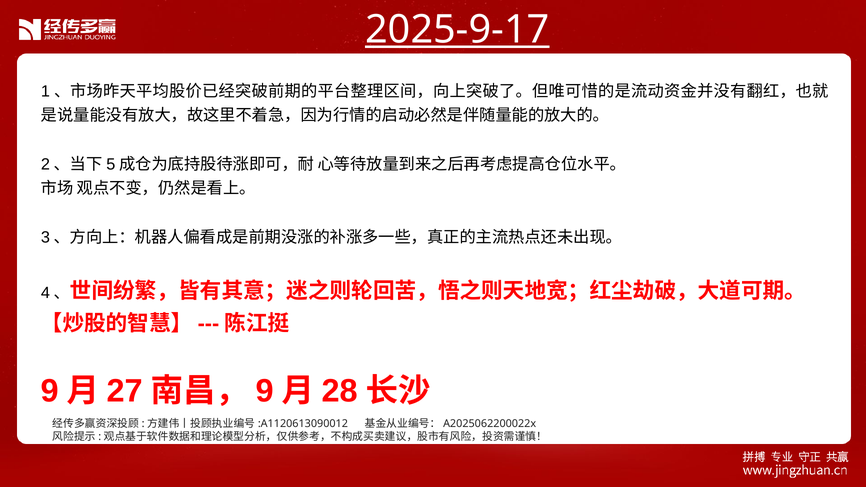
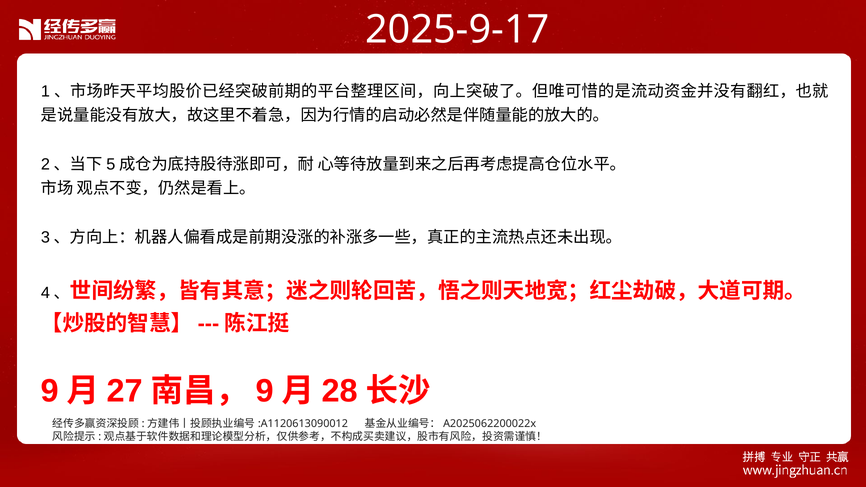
2025-9-17 underline: present -> none
